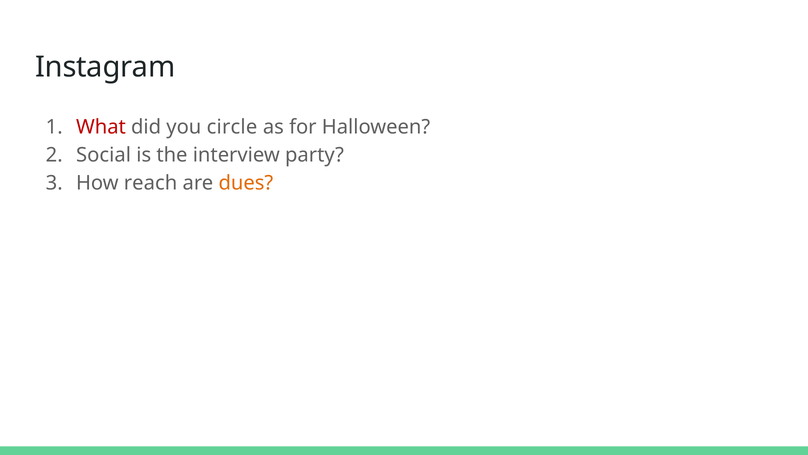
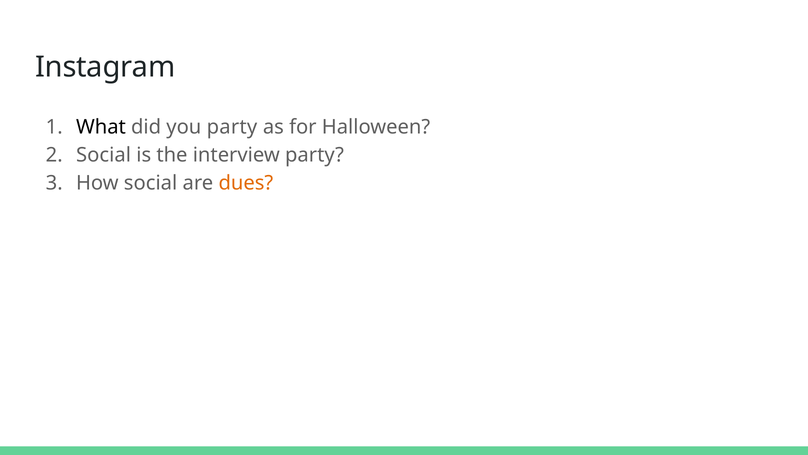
What colour: red -> black
you circle: circle -> party
How reach: reach -> social
